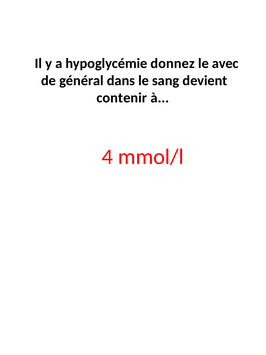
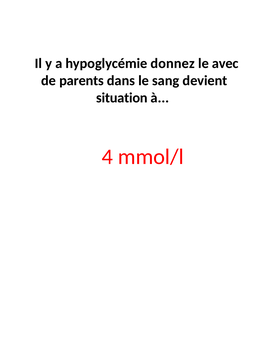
général: général -> parents
contenir: contenir -> situation
